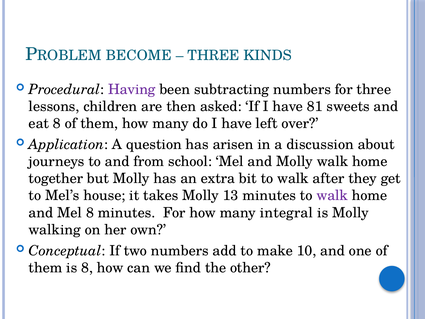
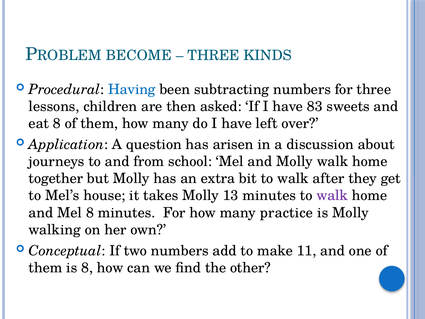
Having colour: purple -> blue
81: 81 -> 83
integral: integral -> practice
10: 10 -> 11
